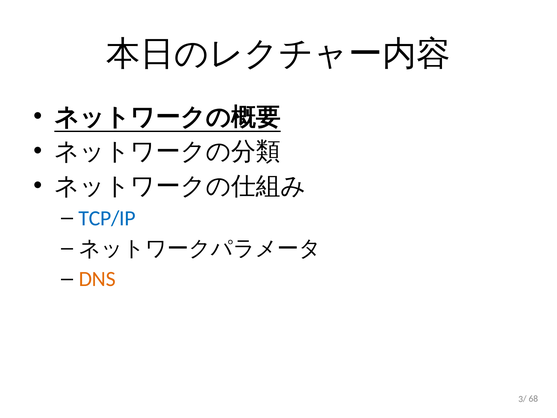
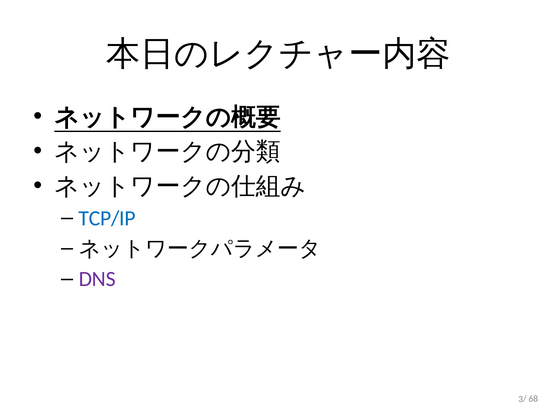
DNS colour: orange -> purple
